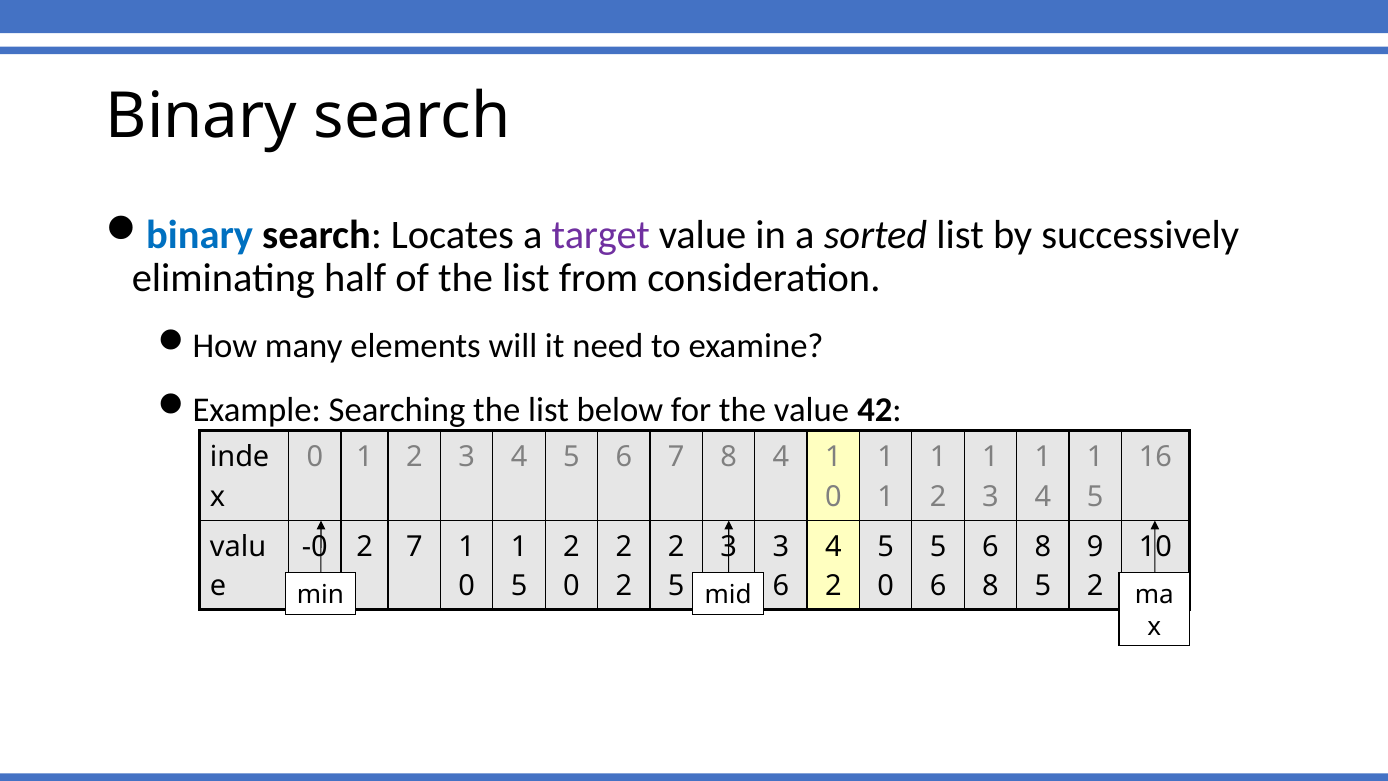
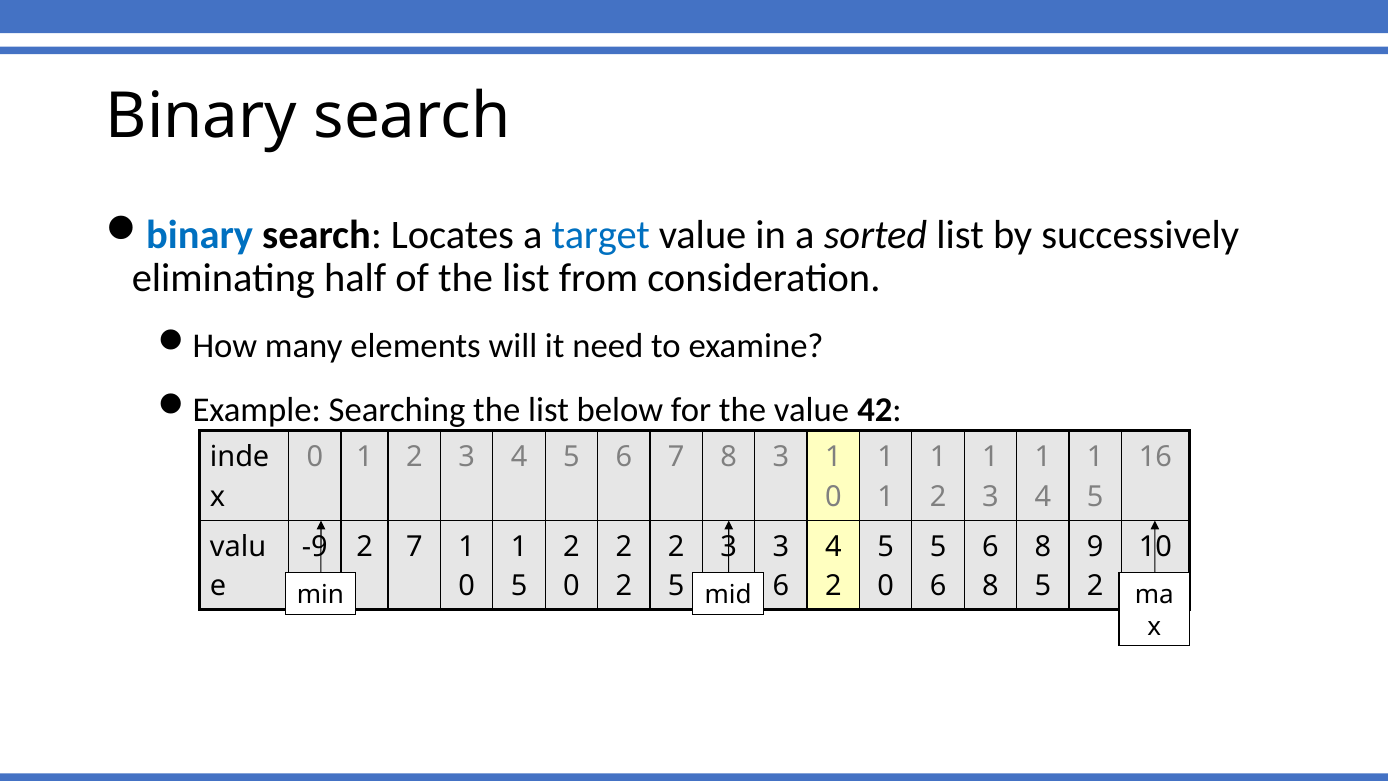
target colour: purple -> blue
8 4: 4 -> 3
-0: -0 -> -9
